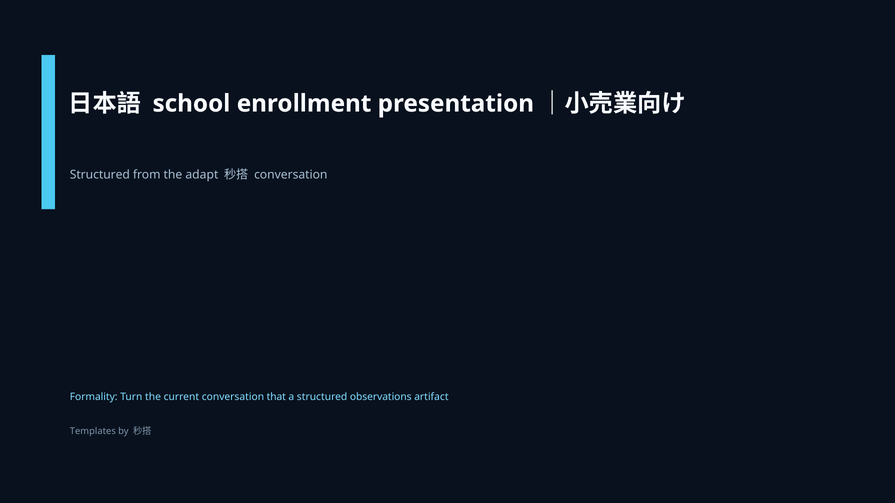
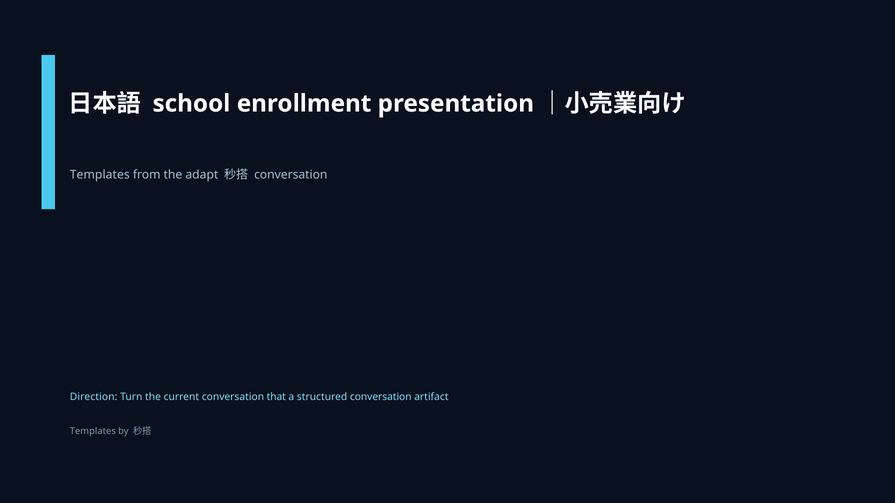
Structured at (100, 175): Structured -> Templates
Formality: Formality -> Direction
structured observations: observations -> conversation
